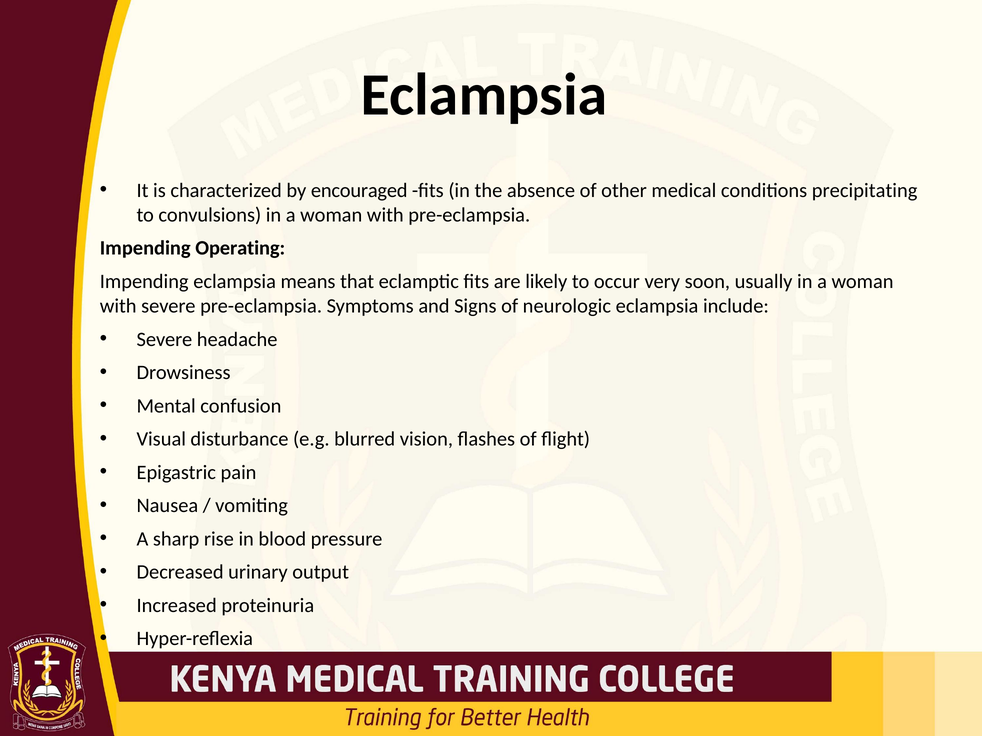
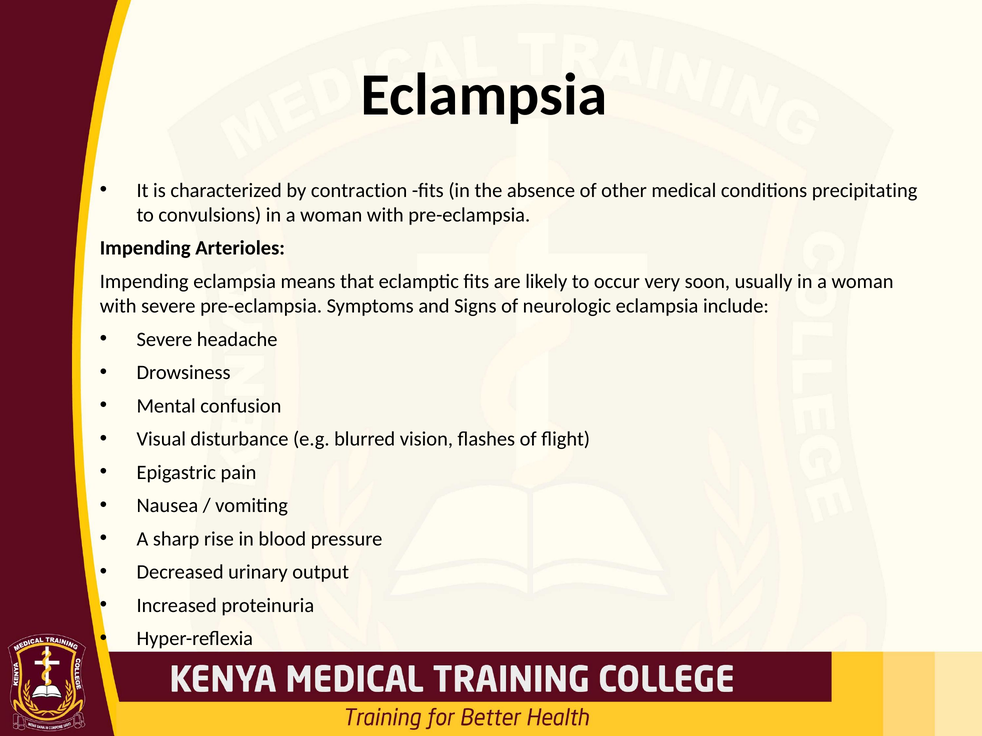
encouraged: encouraged -> contraction
Operating: Operating -> Arterioles
